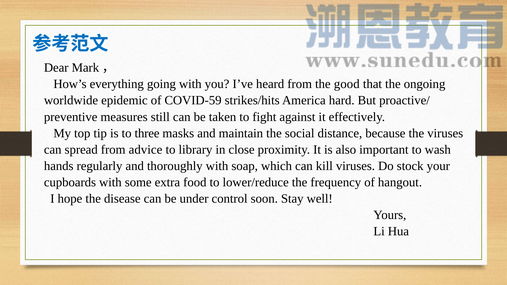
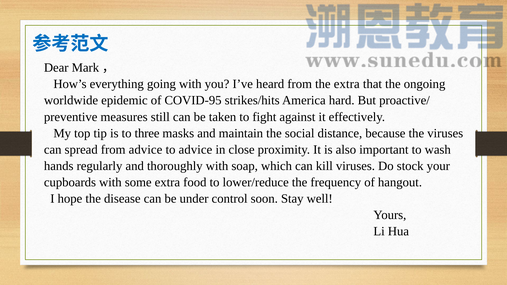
the good: good -> extra
COVID-59: COVID-59 -> COVID-95
to library: library -> advice
